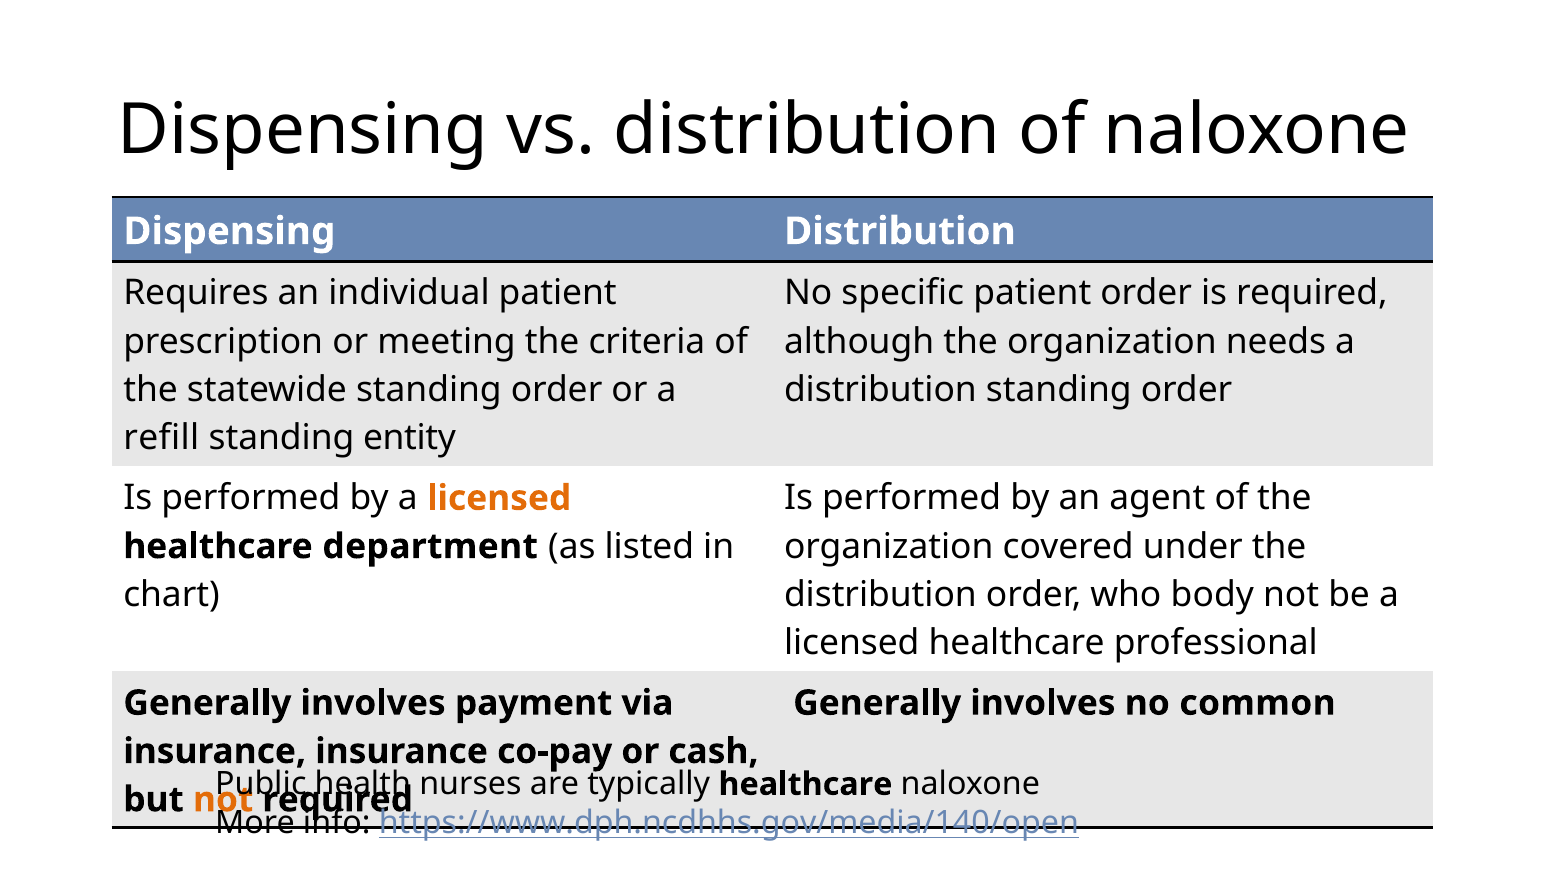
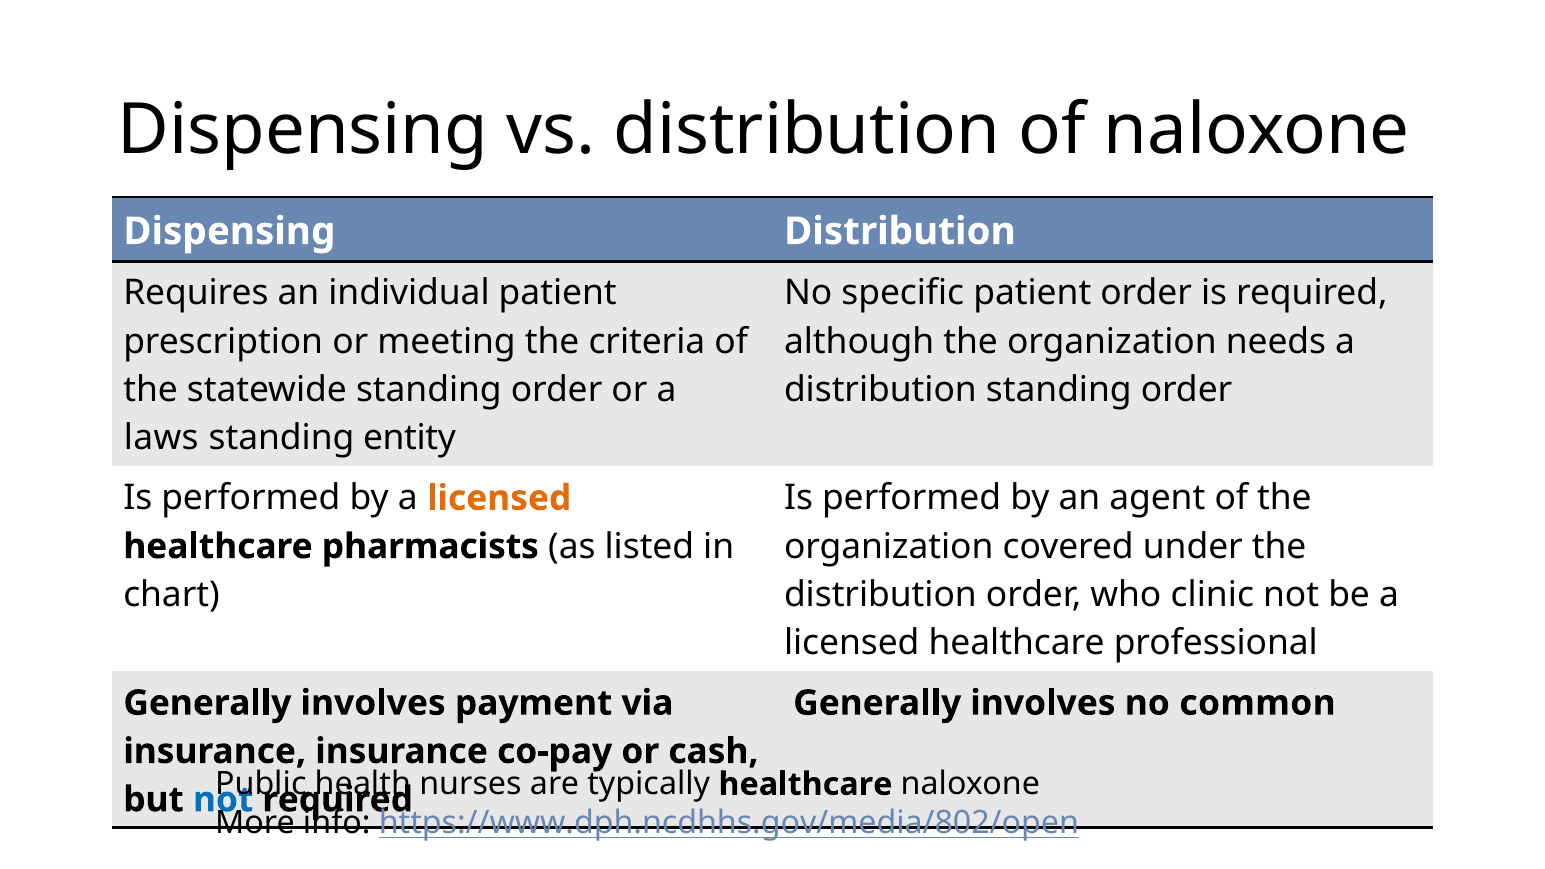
refill: refill -> laws
department: department -> pharmacists
body: body -> clinic
not at (223, 800) colour: orange -> blue
https://www.dph.ncdhhs.gov/media/140/open: https://www.dph.ncdhhs.gov/media/140/open -> https://www.dph.ncdhhs.gov/media/802/open
